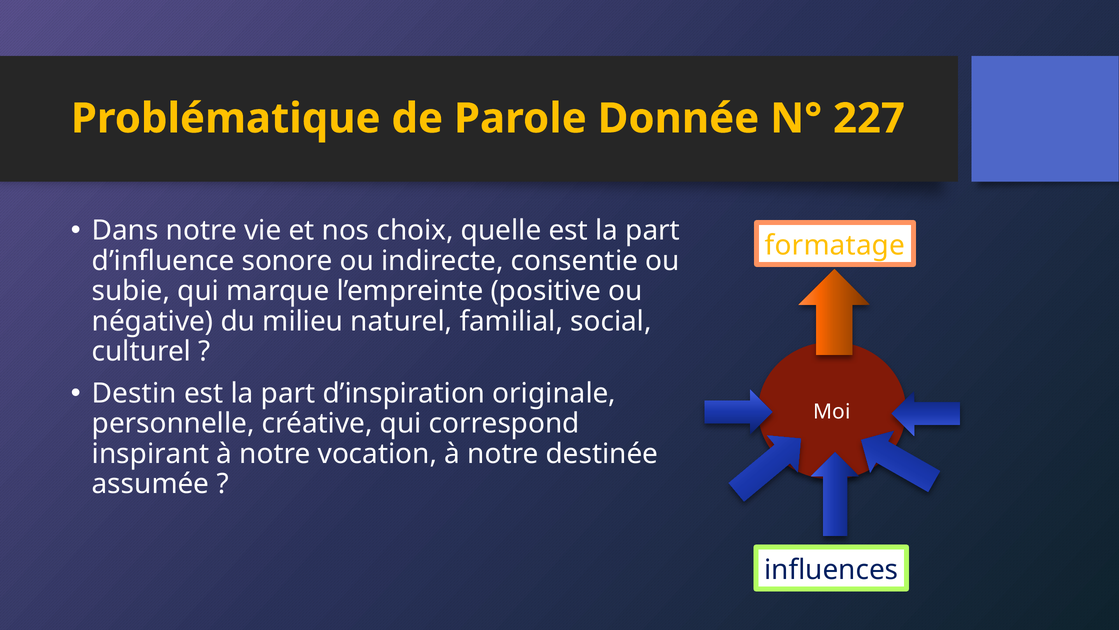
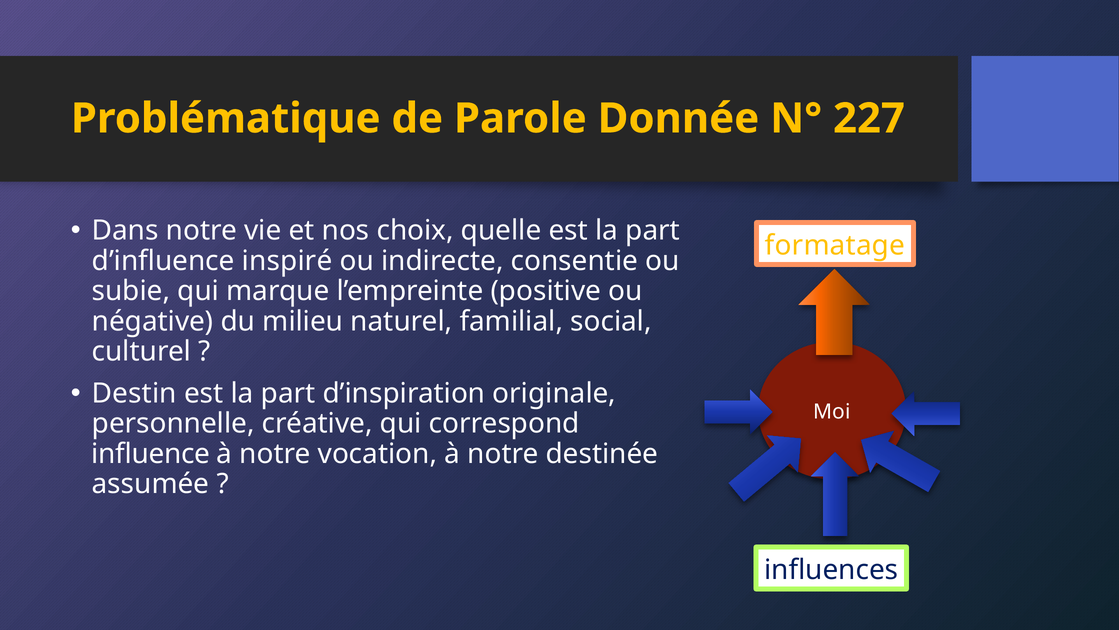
sonore: sonore -> inspiré
inspirant: inspirant -> influence
